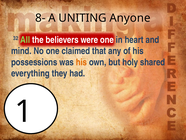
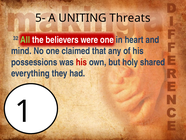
8-: 8- -> 5-
Anyone: Anyone -> Threats
his at (81, 62) colour: orange -> red
